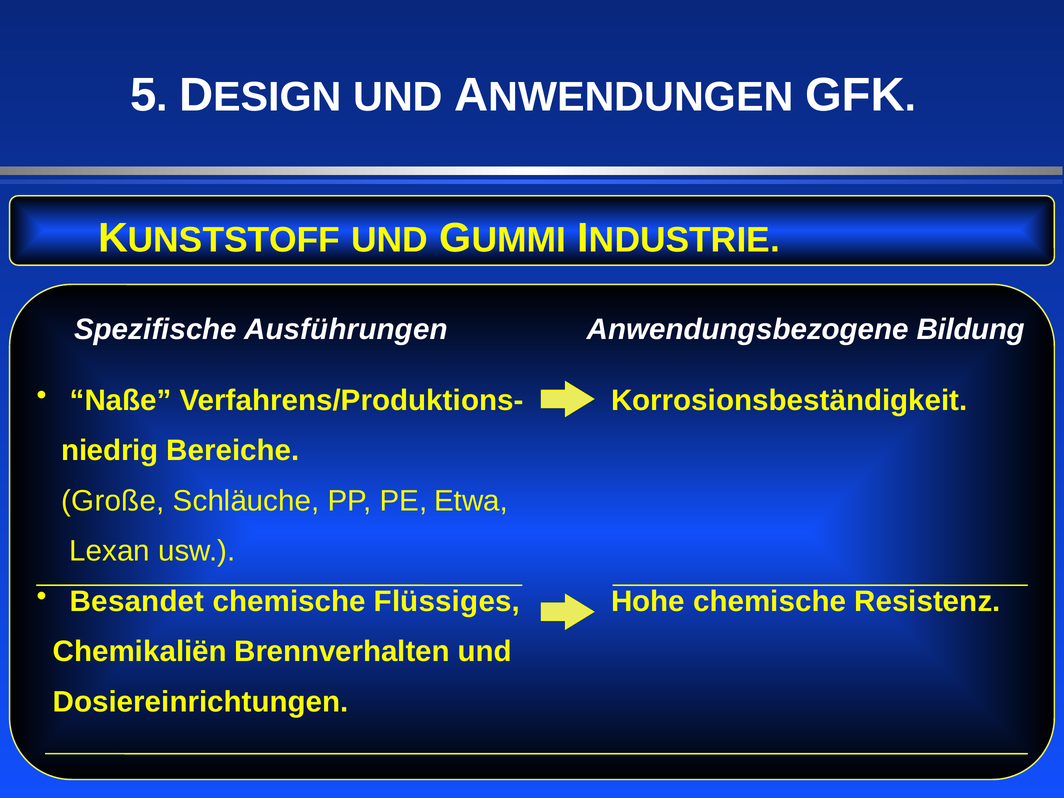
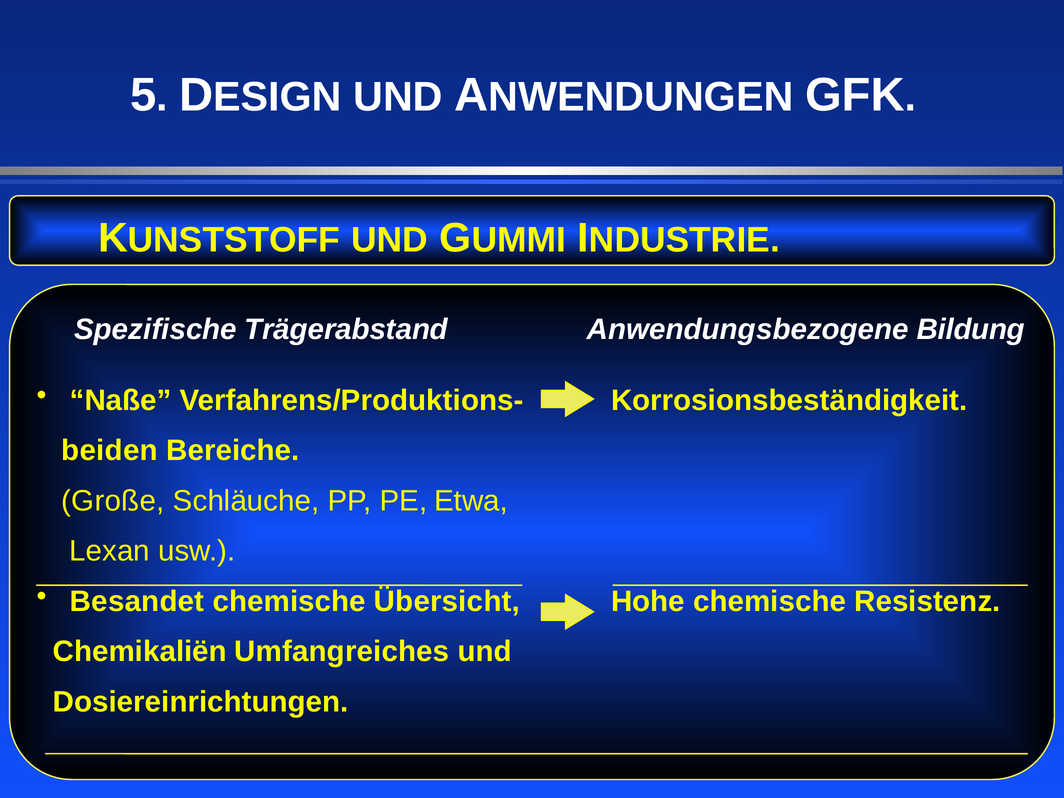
Ausführungen: Ausführungen -> Trägerabstand
niedrig: niedrig -> beiden
Flüssiges: Flüssiges -> Übersicht
Brennverhalten: Brennverhalten -> Umfangreiches
